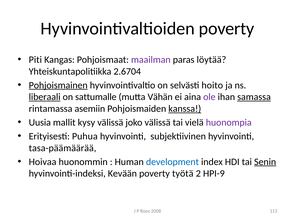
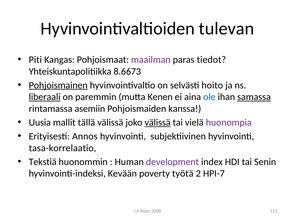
Hyvinvointivaltioiden poverty: poverty -> tulevan
löytää: löytää -> tiedot
2.6704: 2.6704 -> 8.6673
sattumalle: sattumalle -> paremmin
Vähän: Vähän -> Kenen
ole colour: purple -> blue
kanssa underline: present -> none
kysy: kysy -> tällä
välissä at (158, 123) underline: none -> present
Puhua: Puhua -> Annos
tasa-päämäärää: tasa-päämäärää -> tasa-korrelaatio
Hoivaa: Hoivaa -> Tekstiä
development colour: blue -> purple
Senin underline: present -> none
HPI-9: HPI-9 -> HPI-7
